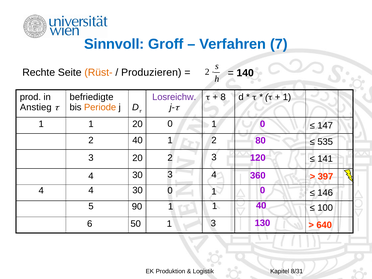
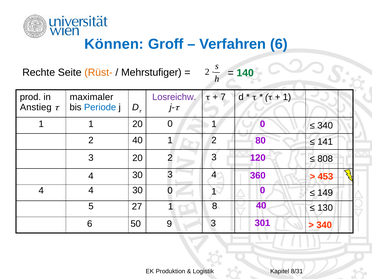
Sinnvoll: Sinnvoll -> Können
Verfahren 7: 7 -> 6
140 colour: black -> green
Produzieren: Produzieren -> Mehrstufiger
befriedigte: befriedigte -> maximaler
8: 8 -> 7
Periode colour: orange -> blue
147 at (325, 126): 147 -> 340
535: 535 -> 141
141: 141 -> 808
397: 397 -> 453
146: 146 -> 149
90: 90 -> 27
1 at (215, 206): 1 -> 8
100: 100 -> 130
50 1: 1 -> 9
130: 130 -> 301
640 at (324, 225): 640 -> 340
